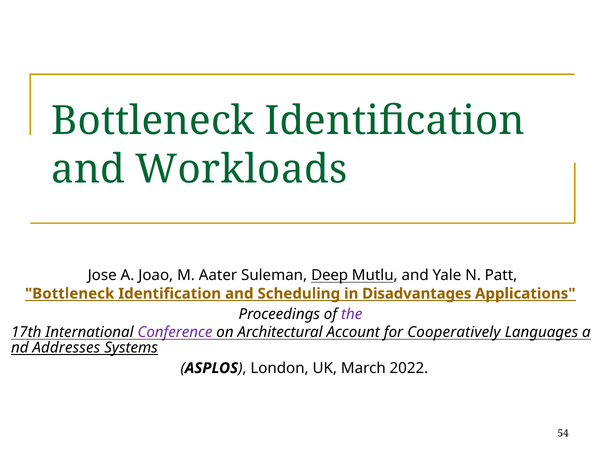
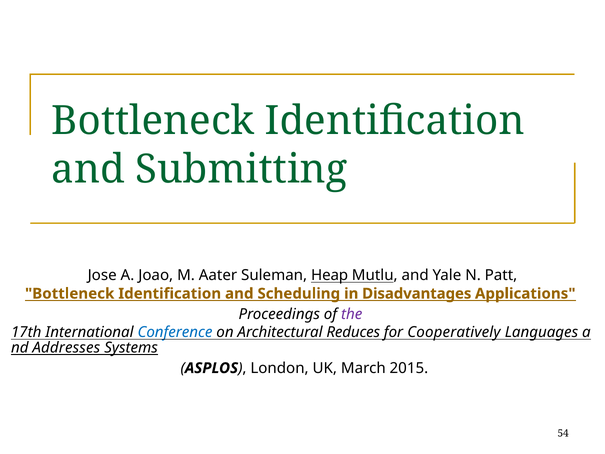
Workloads: Workloads -> Submitting
Deep: Deep -> Heap
Conference colour: purple -> blue
Account: Account -> Reduces
2022: 2022 -> 2015
